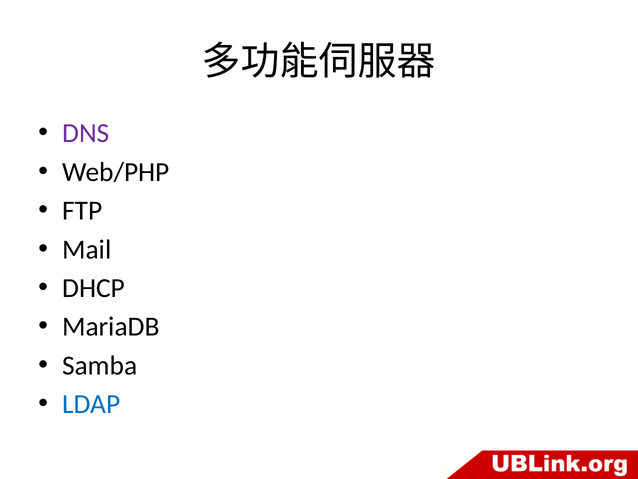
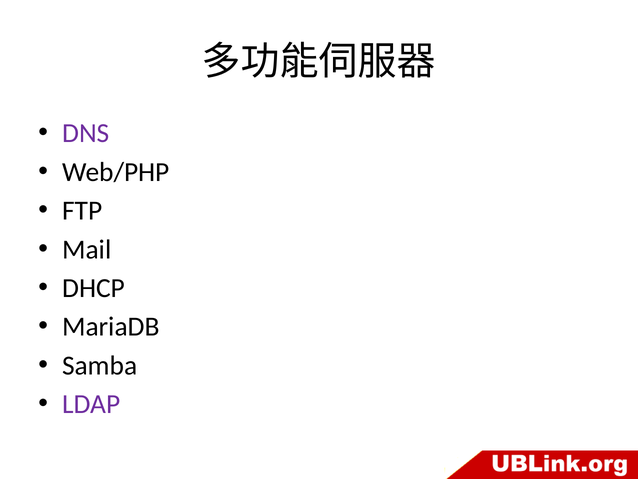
LDAP colour: blue -> purple
